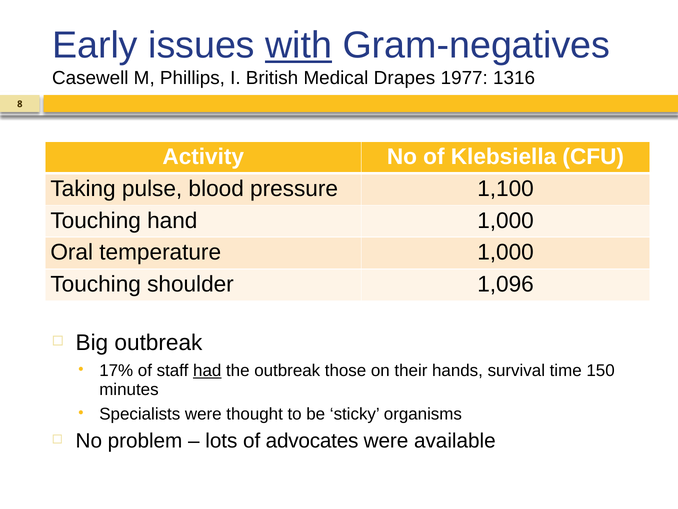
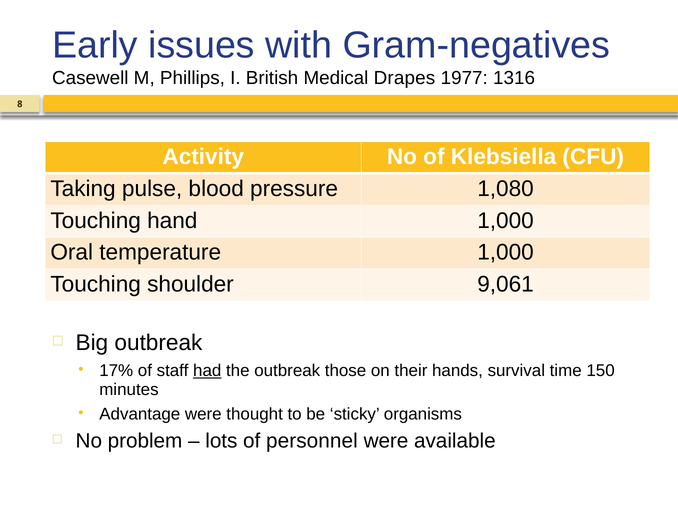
with underline: present -> none
1,100: 1,100 -> 1,080
1,096: 1,096 -> 9,061
Specialists: Specialists -> Advantage
advocates: advocates -> personnel
